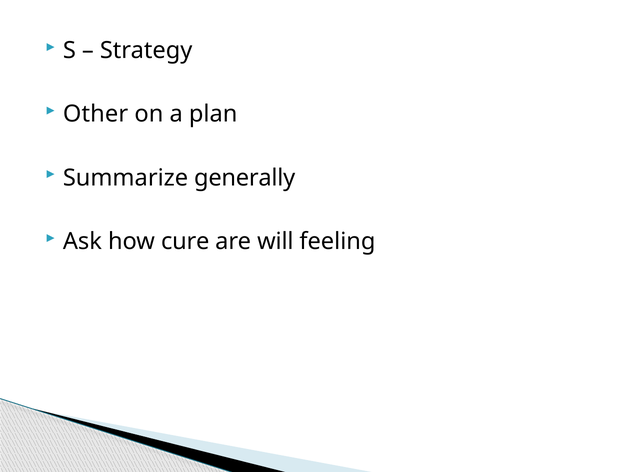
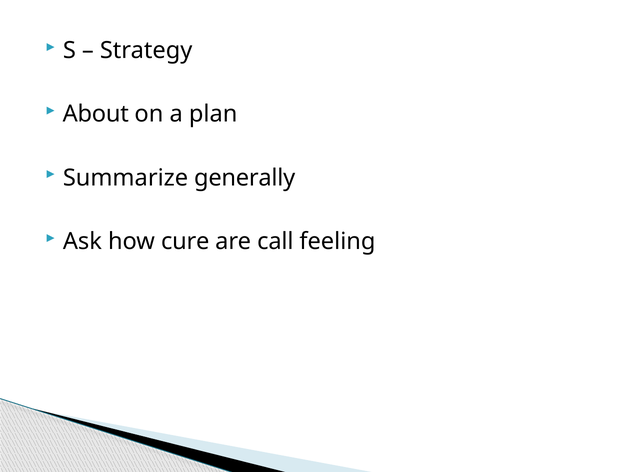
Other: Other -> About
will: will -> call
